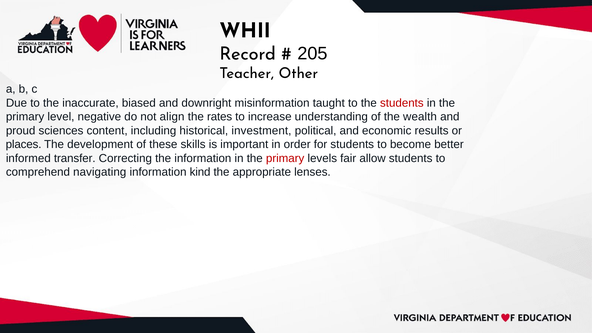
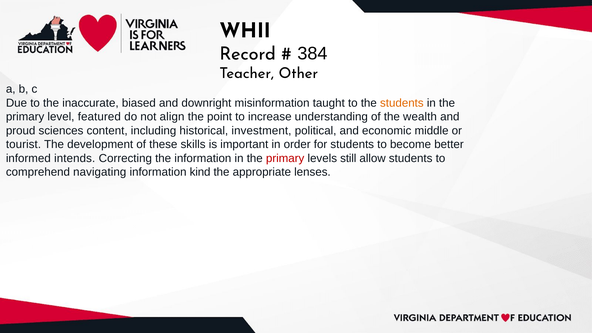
205: 205 -> 384
students at (402, 103) colour: red -> orange
negative: negative -> featured
rates: rates -> point
results: results -> middle
places: places -> tourist
transfer: transfer -> intends
fair: fair -> still
